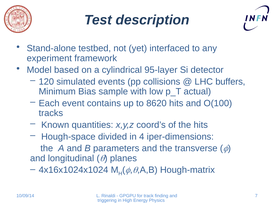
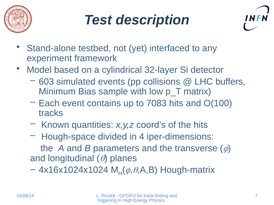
95-layer: 95-layer -> 32-layer
120: 120 -> 603
actual: actual -> matrix
8620: 8620 -> 7083
